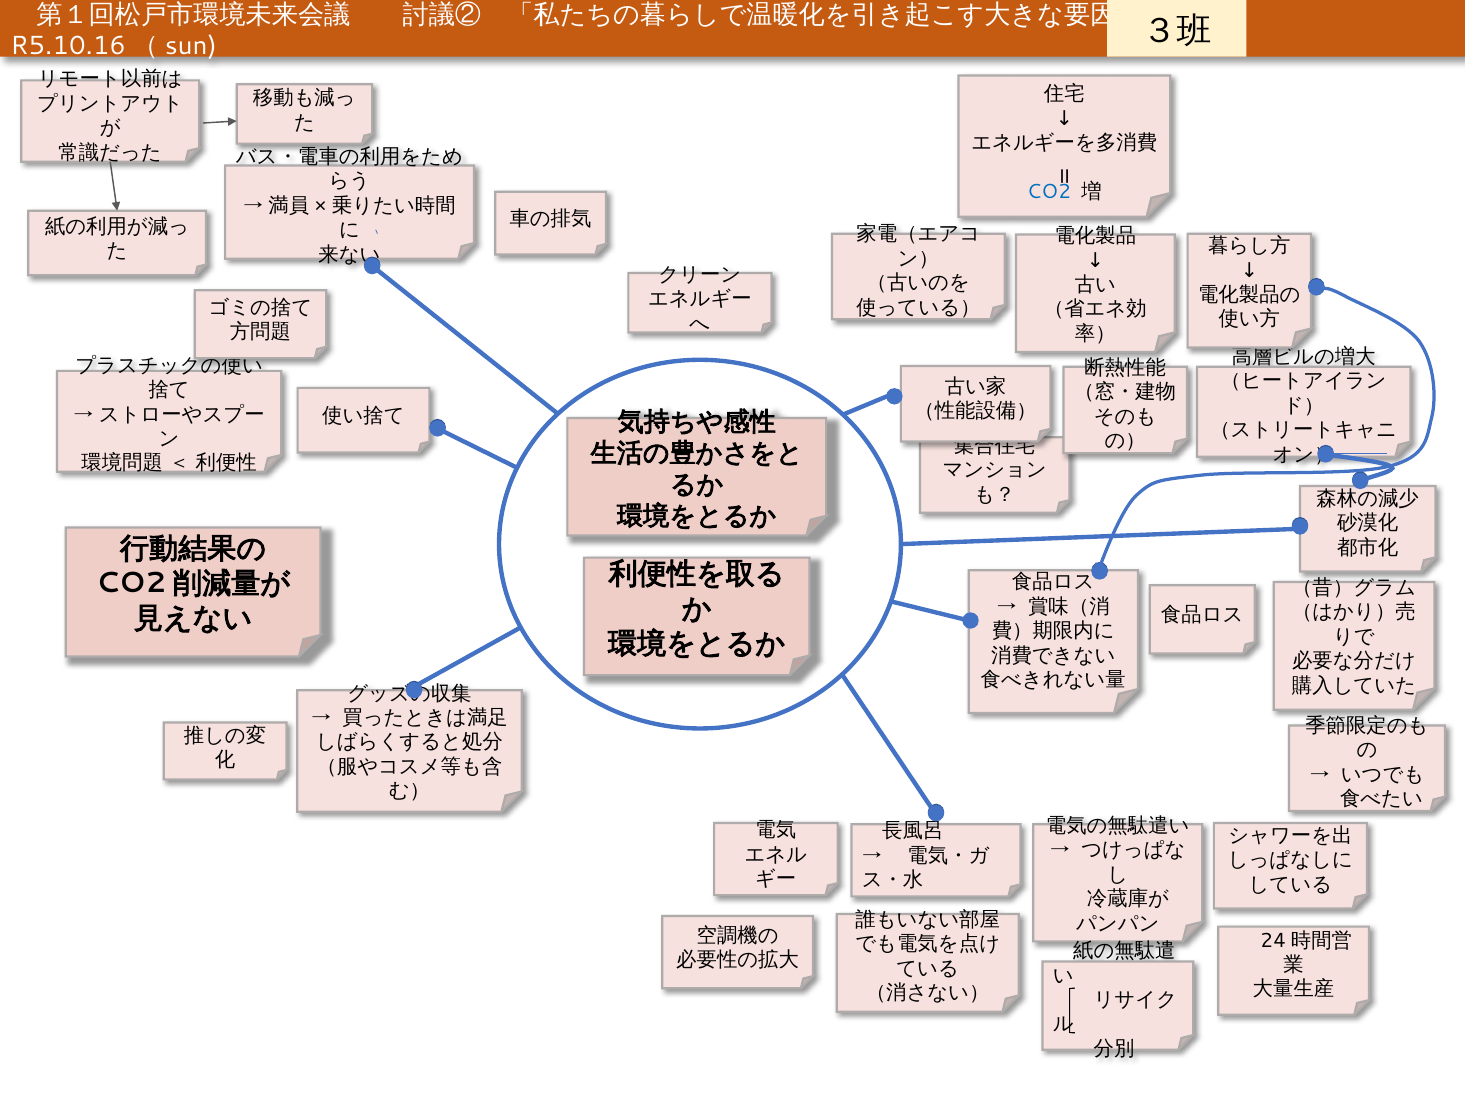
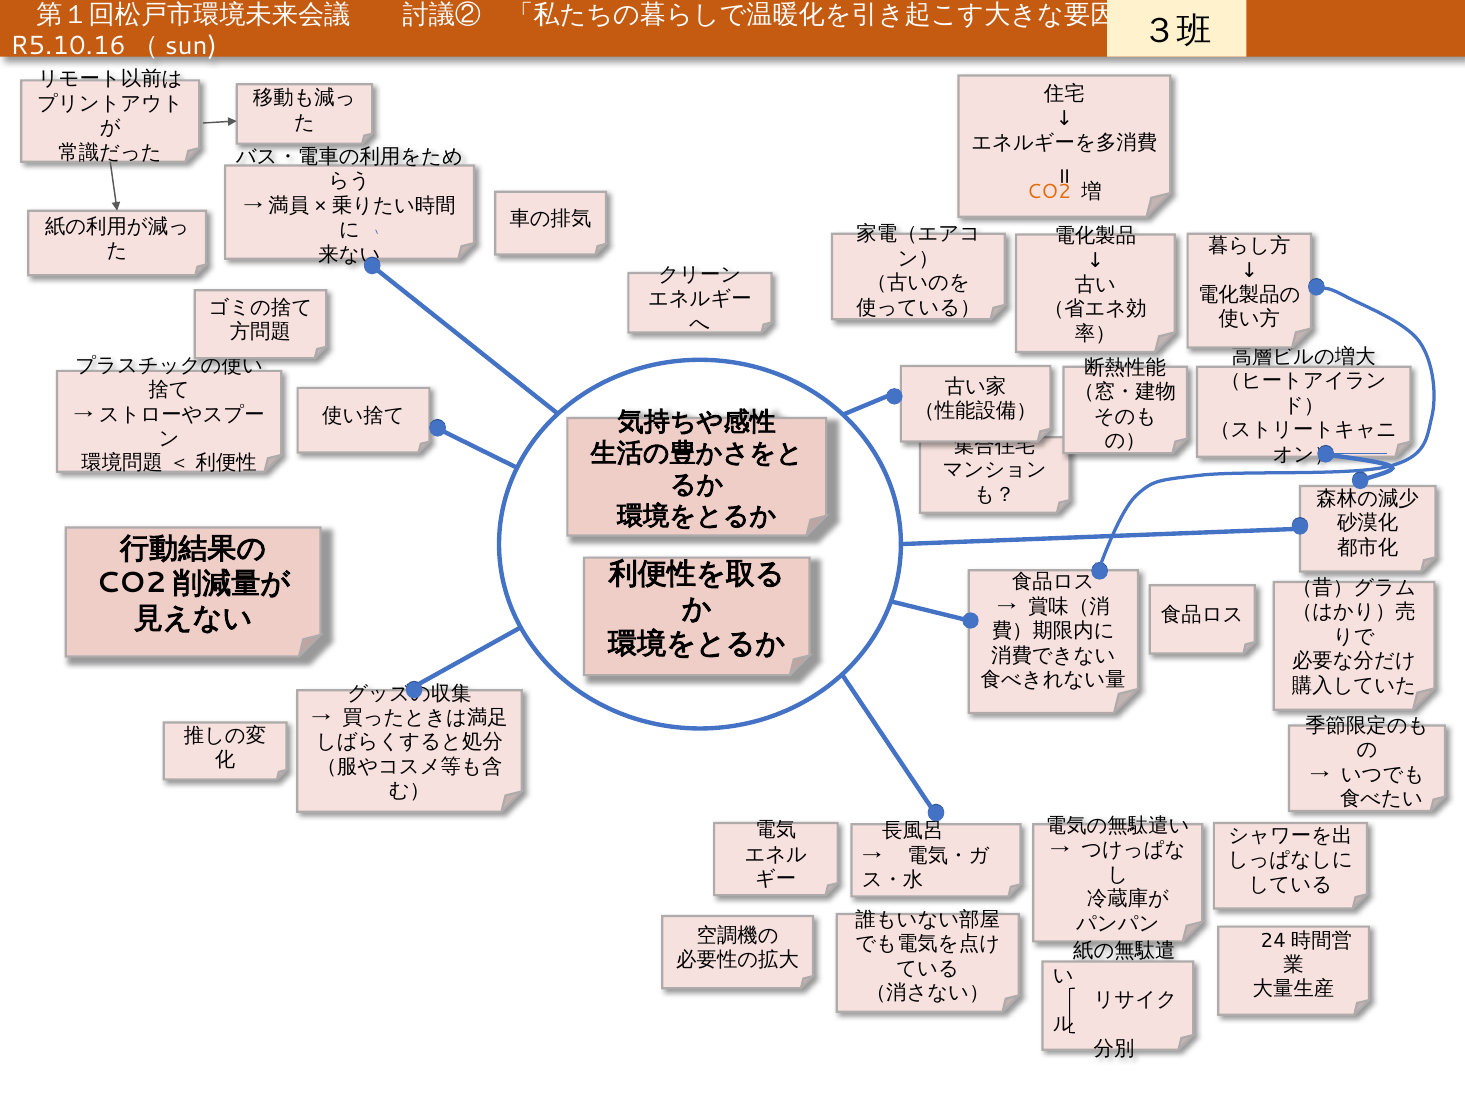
CO2 colour: blue -> orange
